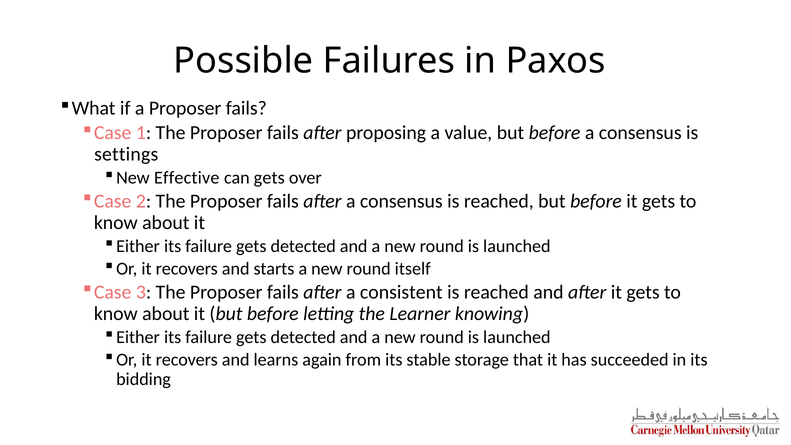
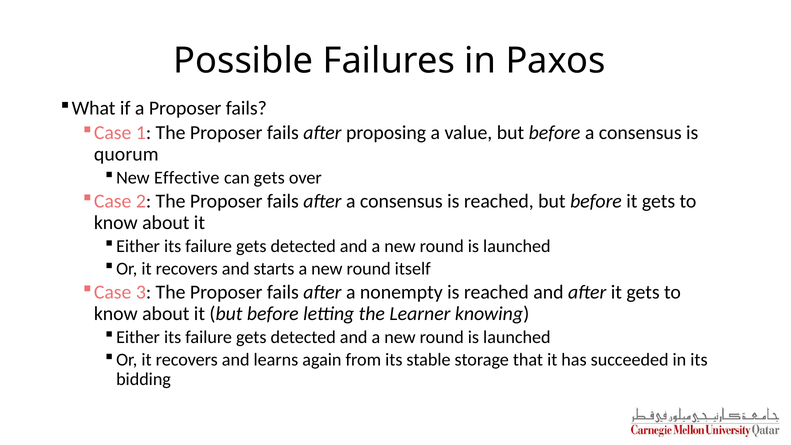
settings: settings -> quorum
consistent: consistent -> nonempty
